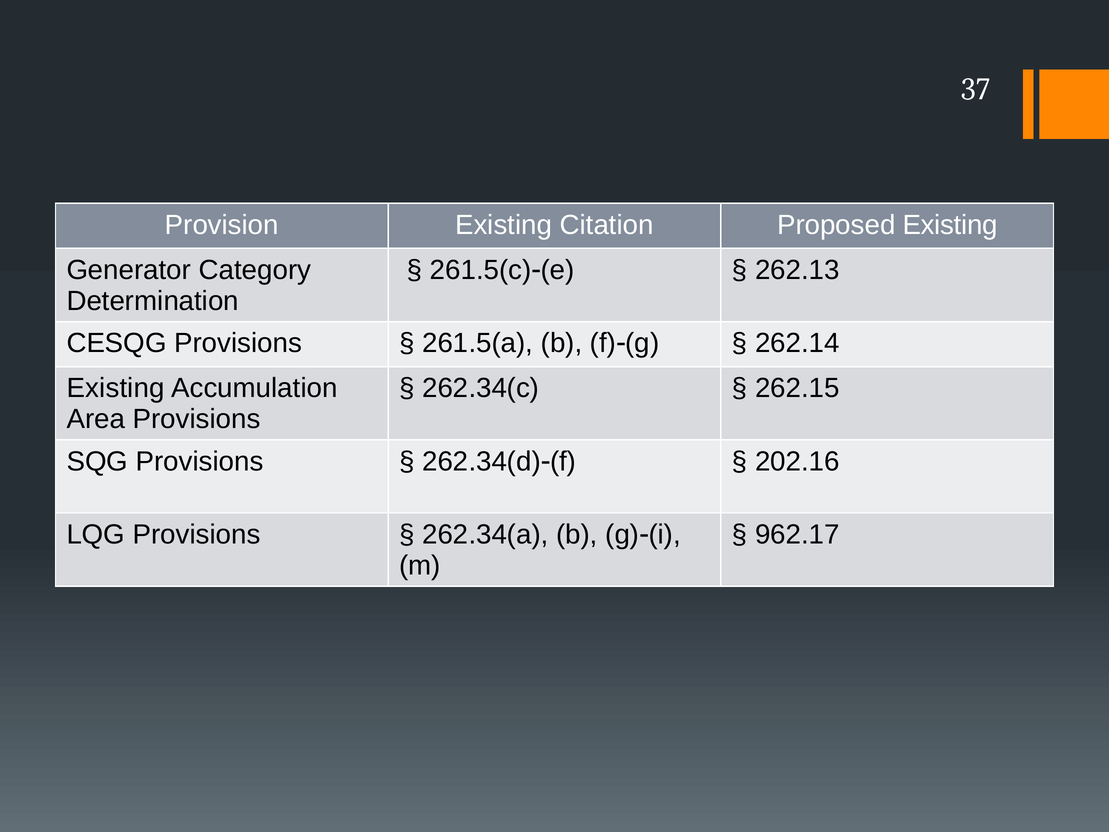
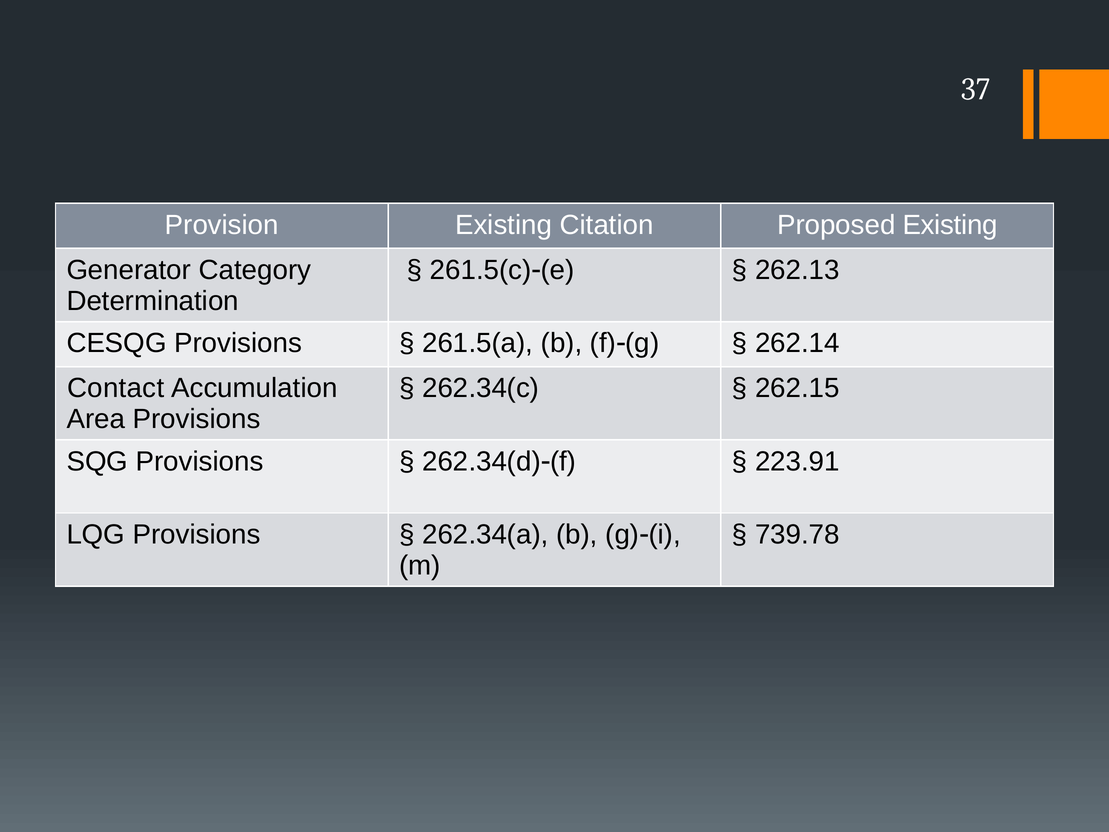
Existing at (116, 388): Existing -> Contact
202.16: 202.16 -> 223.91
962.17: 962.17 -> 739.78
